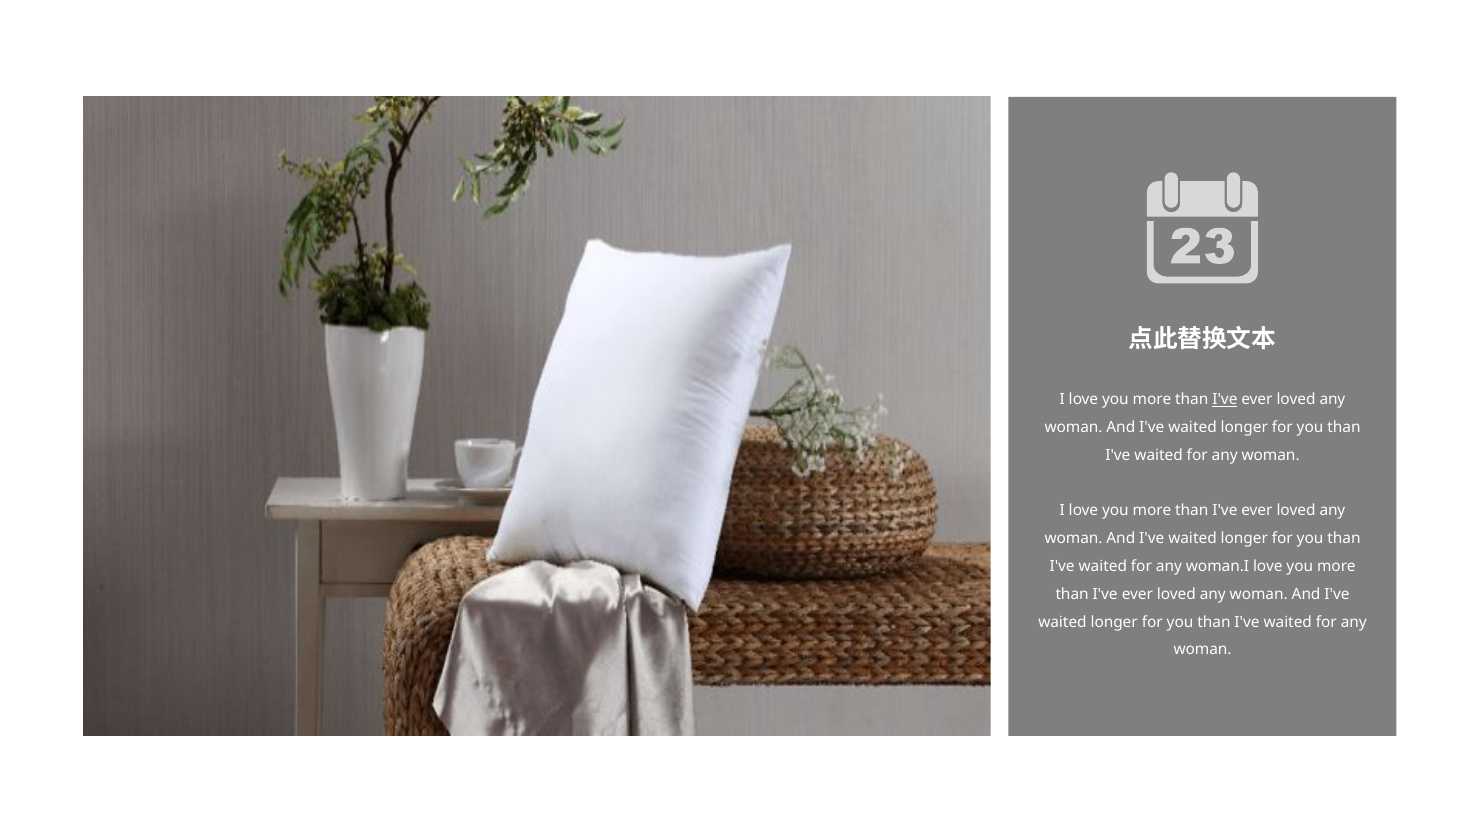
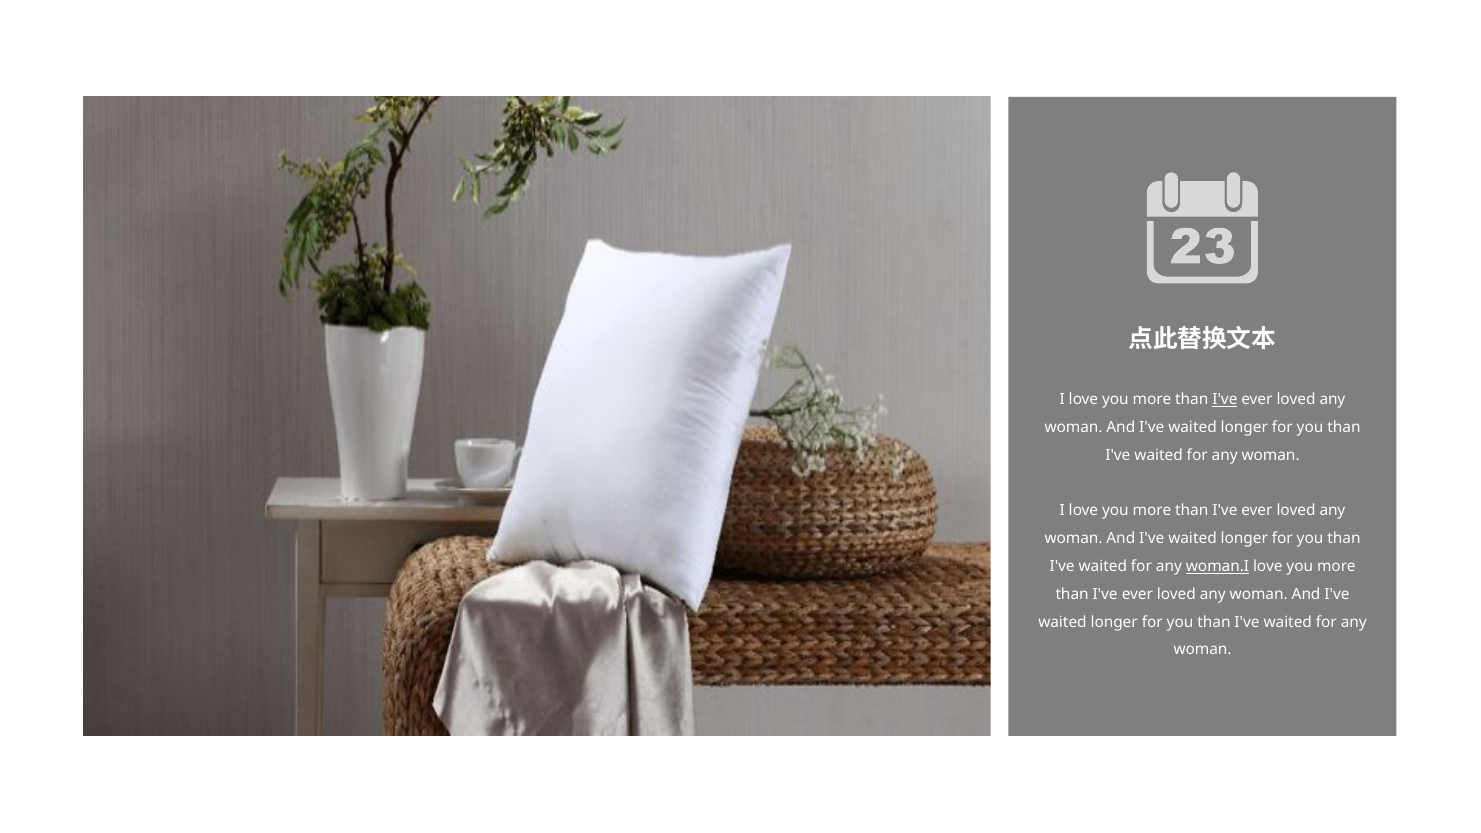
woman.I underline: none -> present
